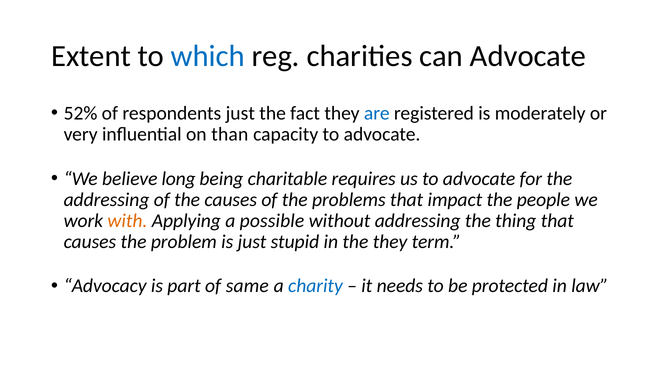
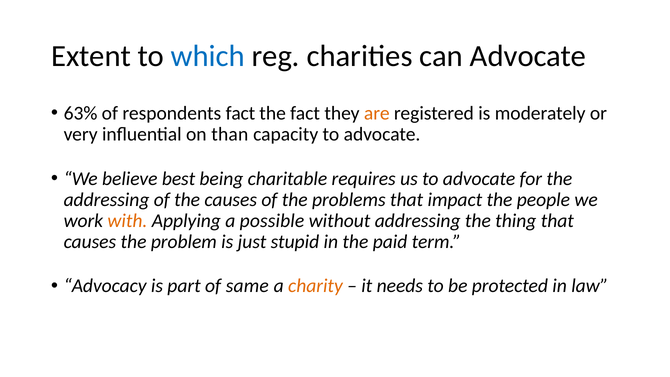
52%: 52% -> 63%
respondents just: just -> fact
are colour: blue -> orange
long: long -> best
the they: they -> paid
charity colour: blue -> orange
